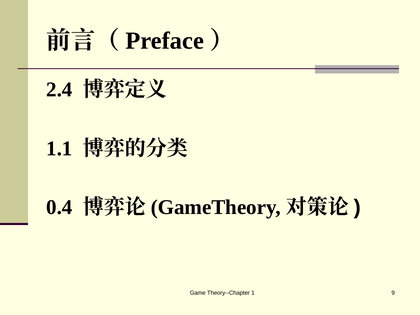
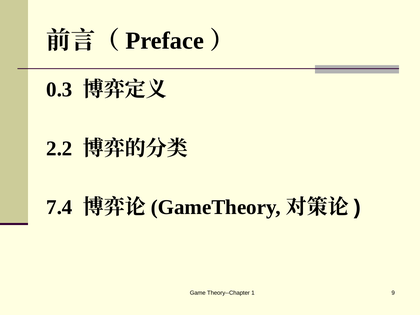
2.4: 2.4 -> 0.3
1.1: 1.1 -> 2.2
0.4: 0.4 -> 7.4
